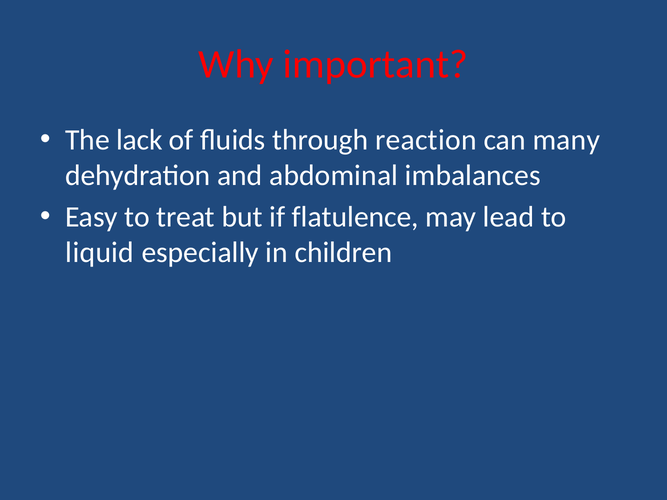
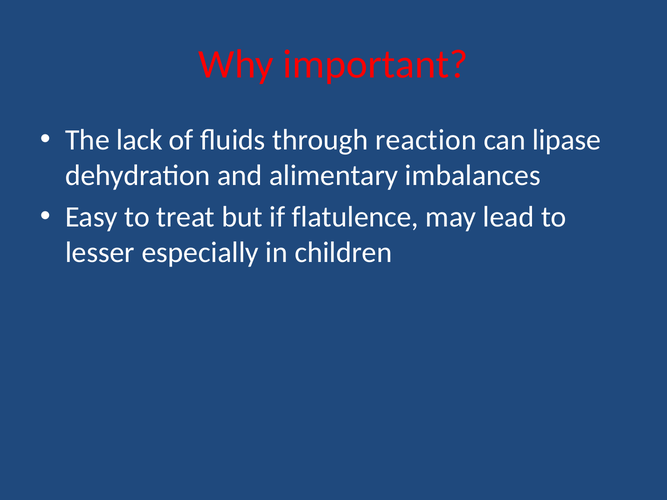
many: many -> lipase
abdominal: abdominal -> alimentary
liquid: liquid -> lesser
